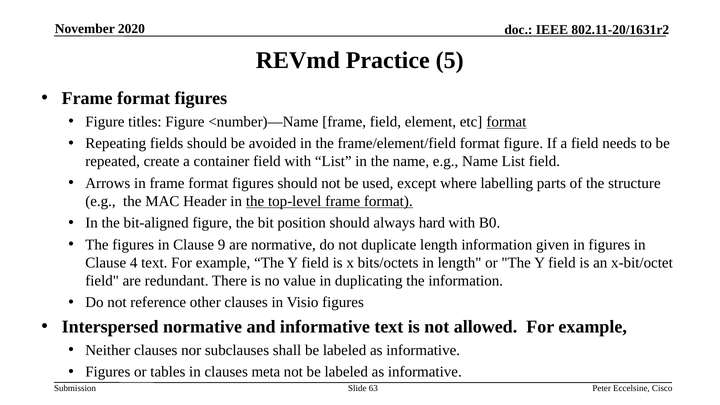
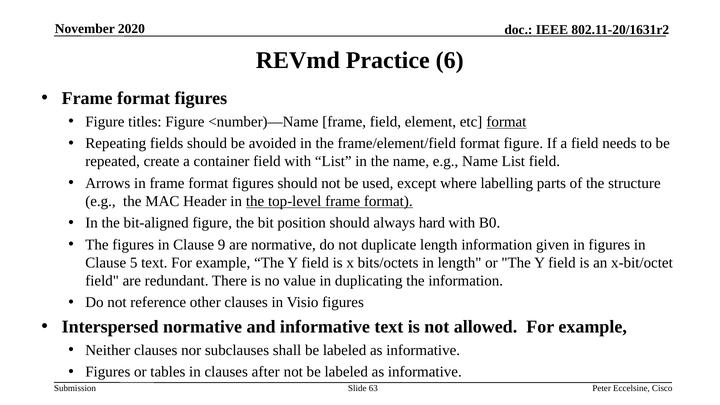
5: 5 -> 6
4: 4 -> 5
meta: meta -> after
